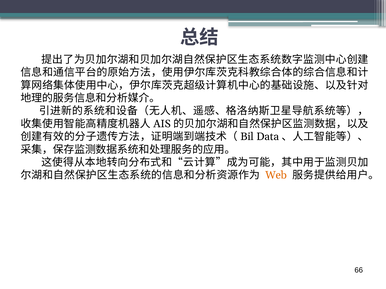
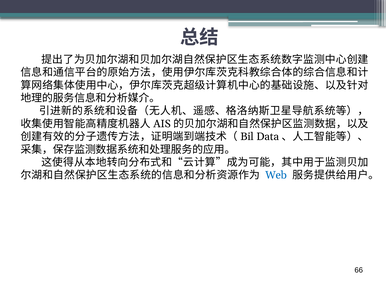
Web colour: orange -> blue
